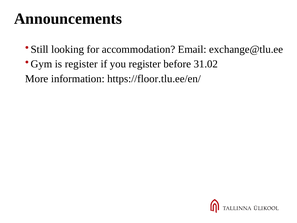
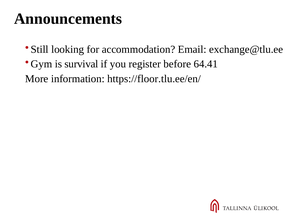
is register: register -> survival
31.02: 31.02 -> 64.41
